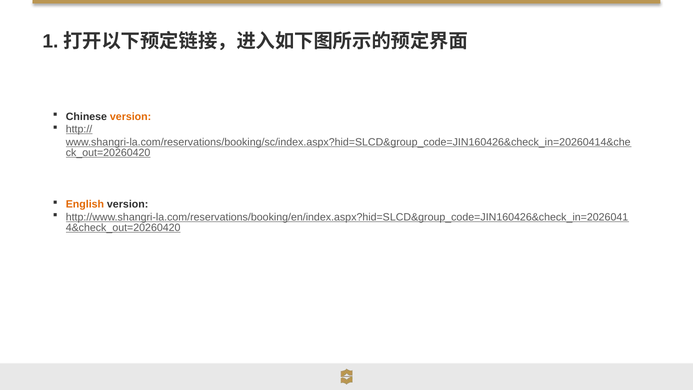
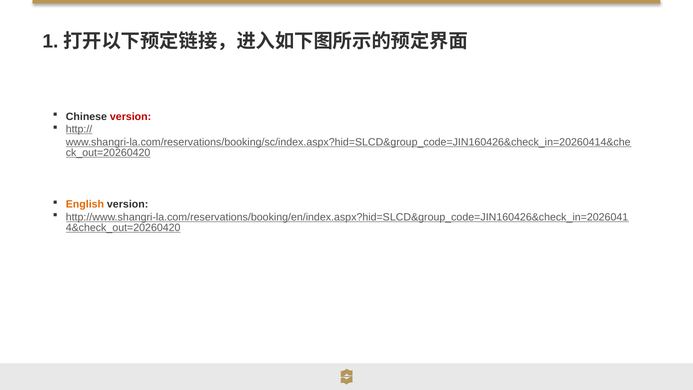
version at (131, 117) colour: orange -> red
